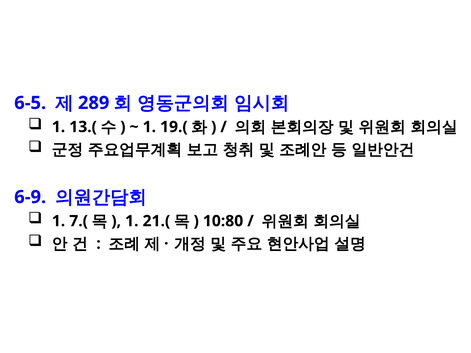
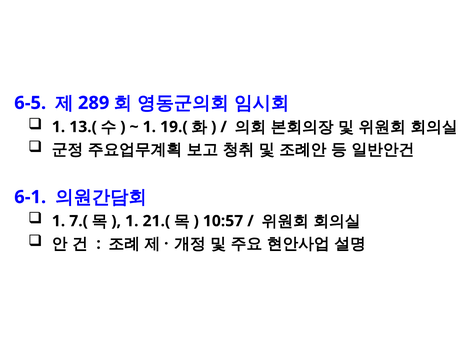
6-9: 6-9 -> 6-1
10:80: 10:80 -> 10:57
